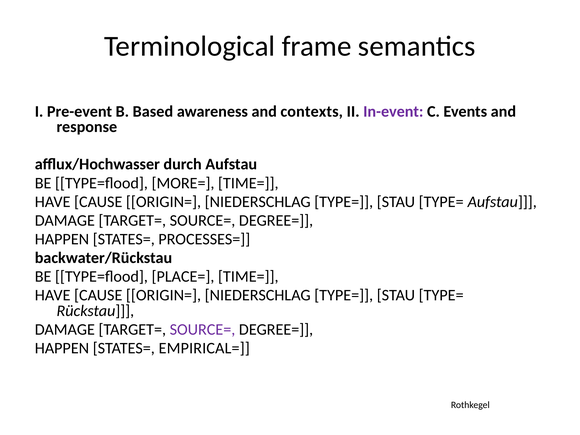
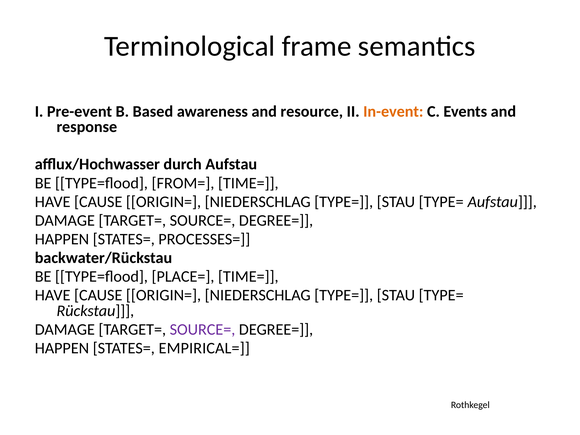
contexts: contexts -> resource
In-event colour: purple -> orange
MORE=: MORE= -> FROM=
